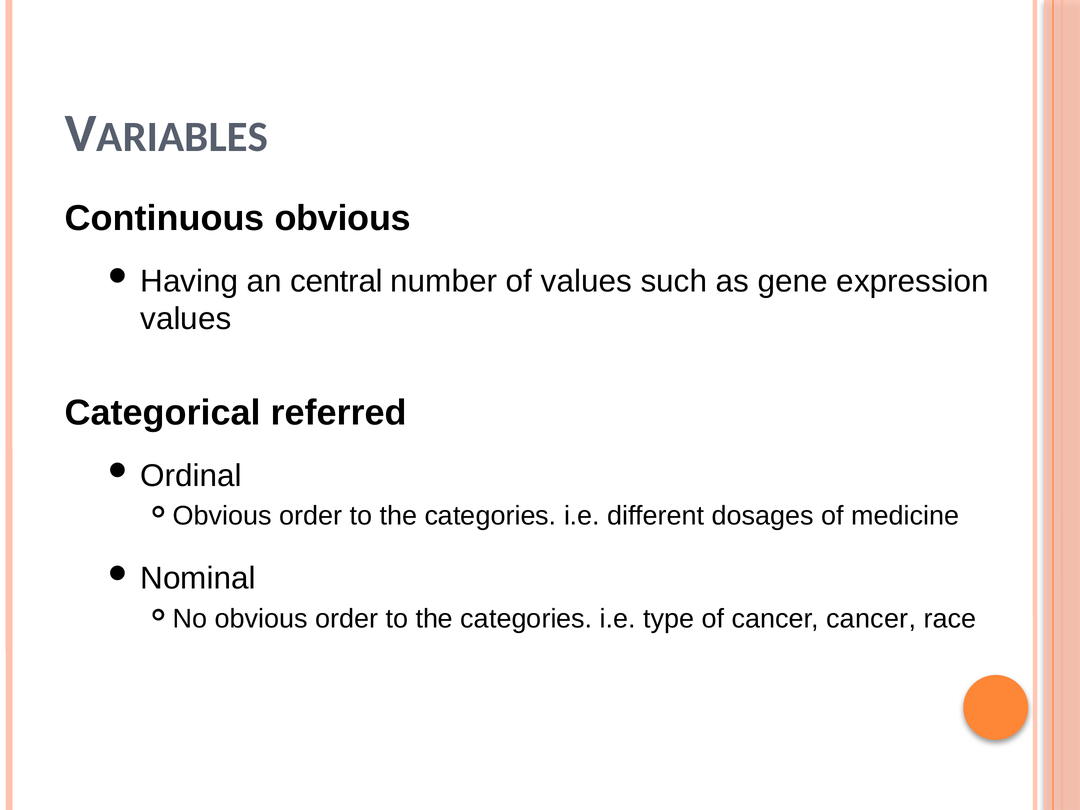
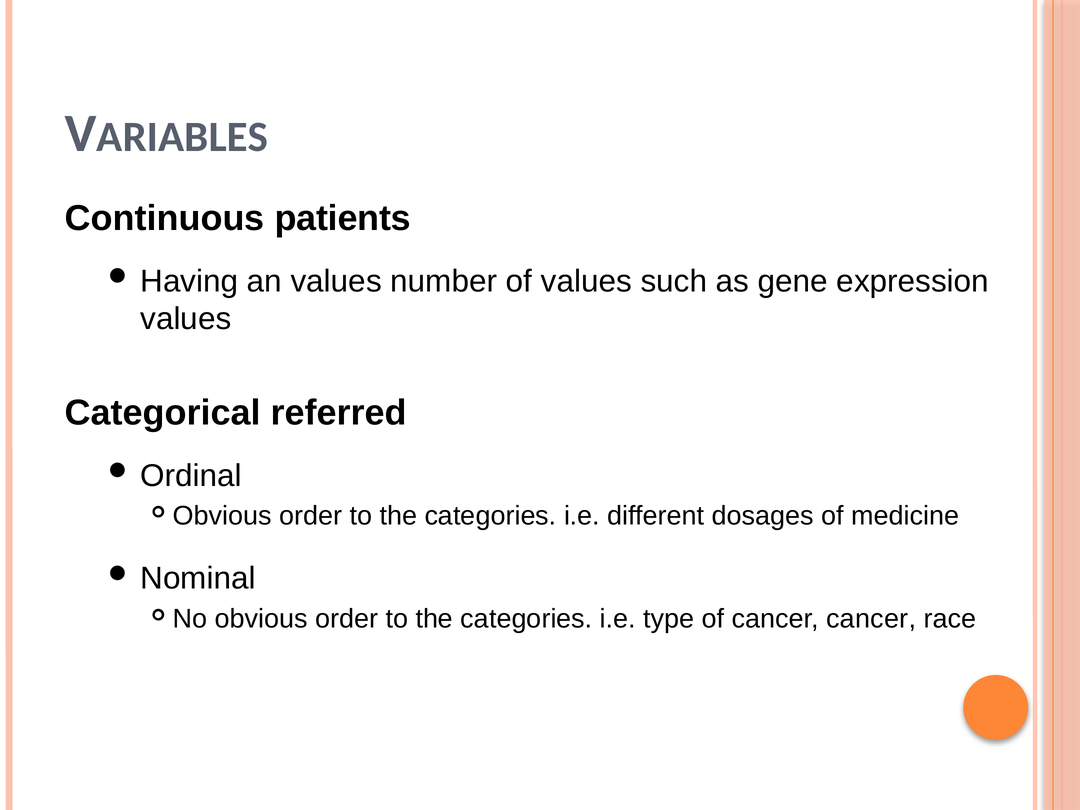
Continuous obvious: obvious -> patients
an central: central -> values
